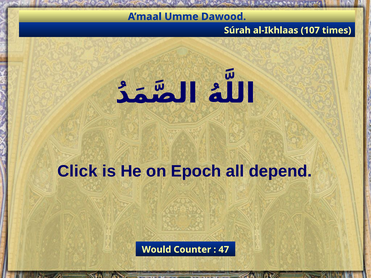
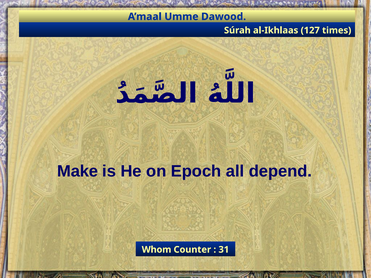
107: 107 -> 127
Click: Click -> Make
Would: Would -> Whom
47: 47 -> 31
